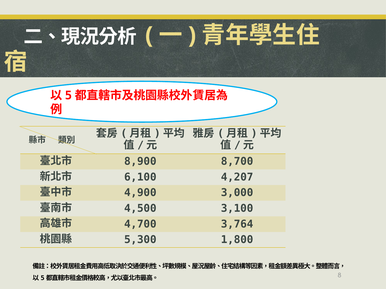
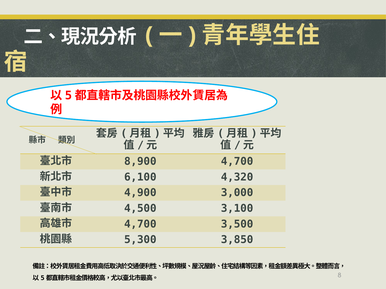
8,900 8,700: 8,700 -> 4,700
4,207: 4,207 -> 4,320
3,764: 3,764 -> 3,500
1,800: 1,800 -> 3,850
